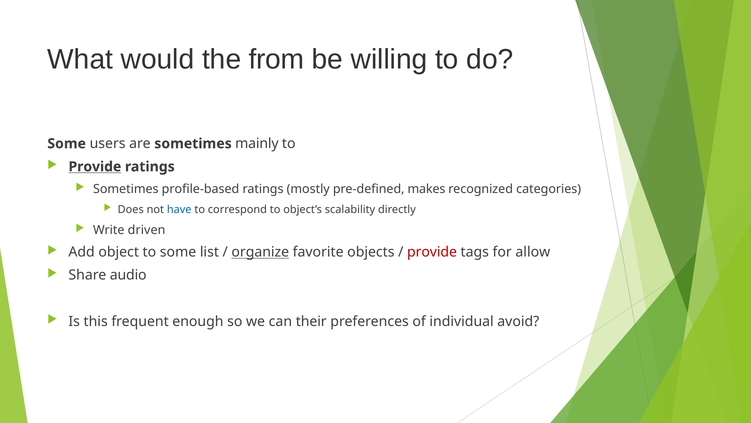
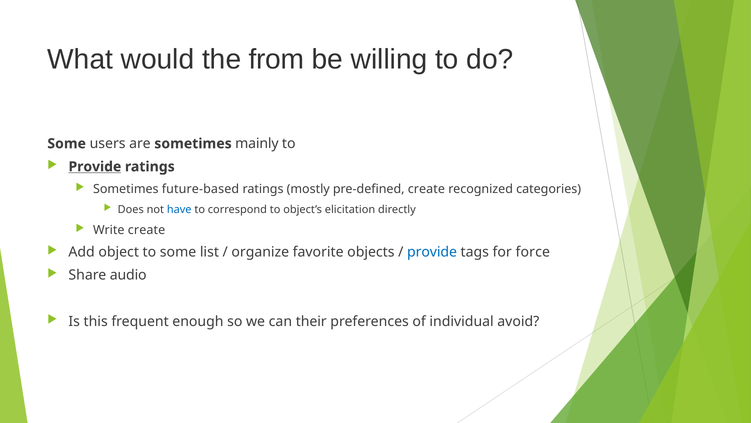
profile-based: profile-based -> future-based
pre-defined makes: makes -> create
scalability: scalability -> elicitation
Write driven: driven -> create
organize underline: present -> none
provide at (432, 252) colour: red -> blue
allow: allow -> force
